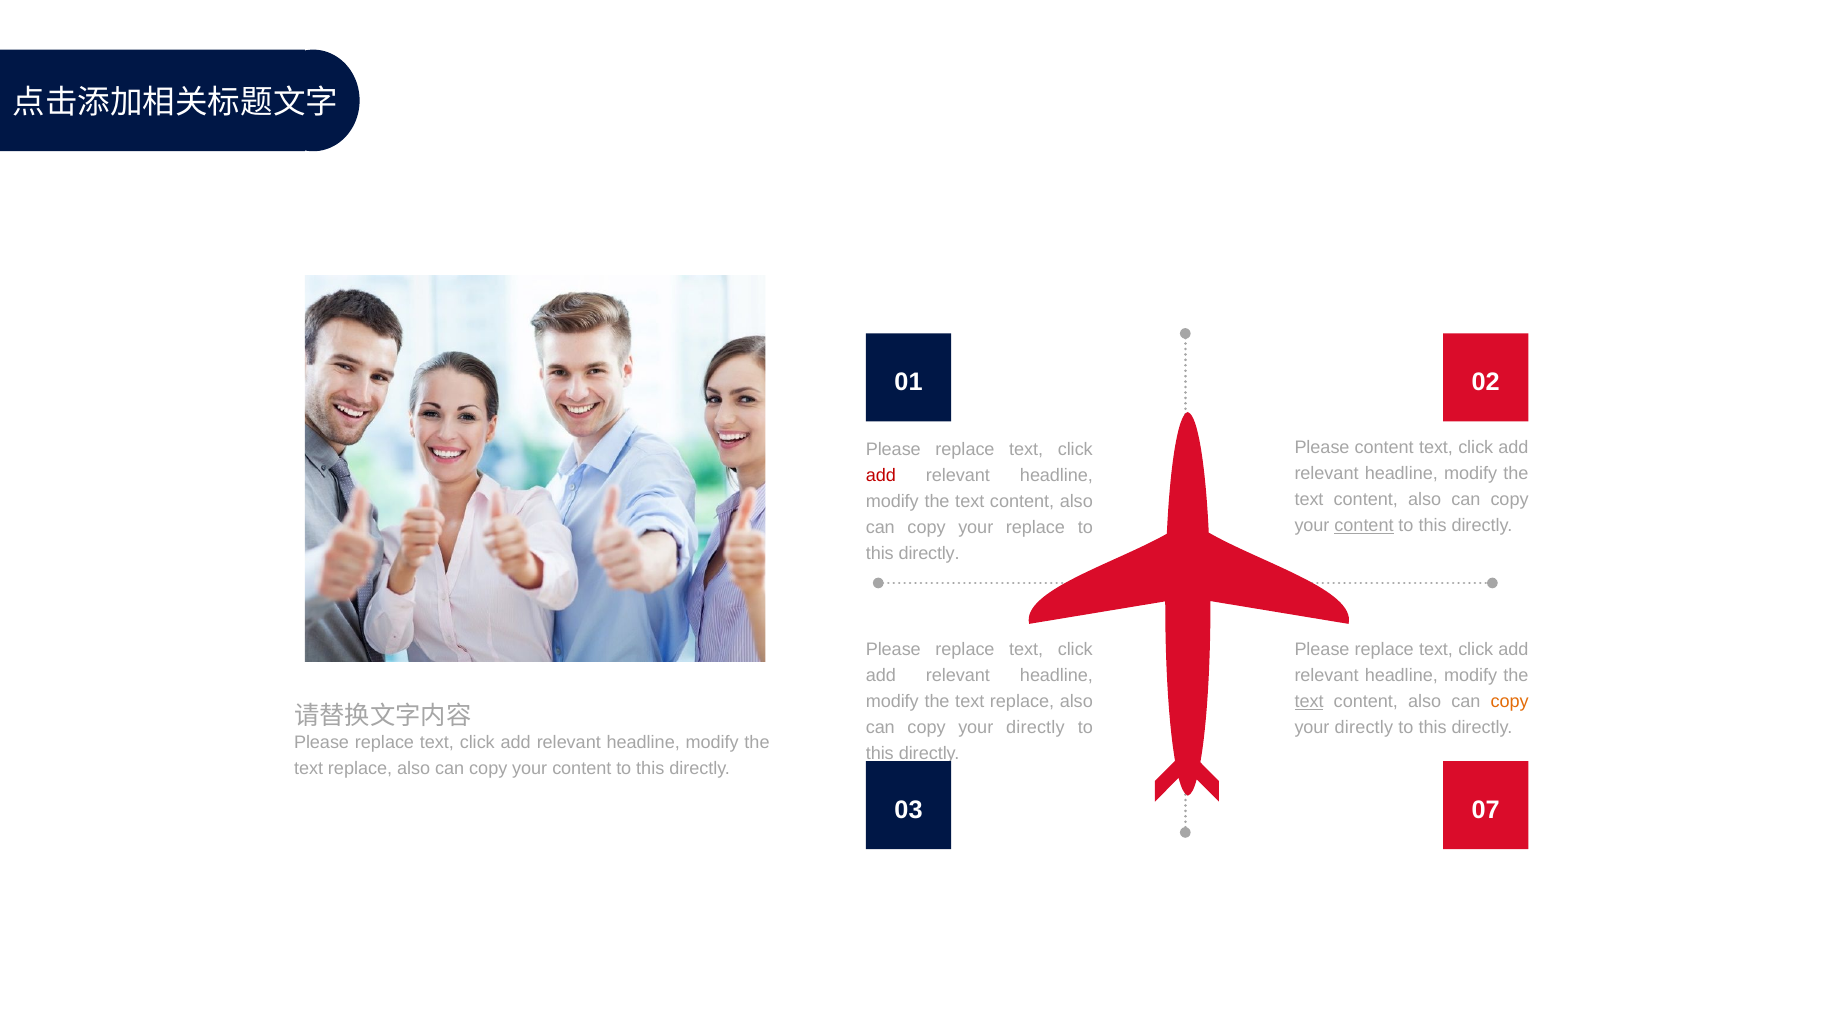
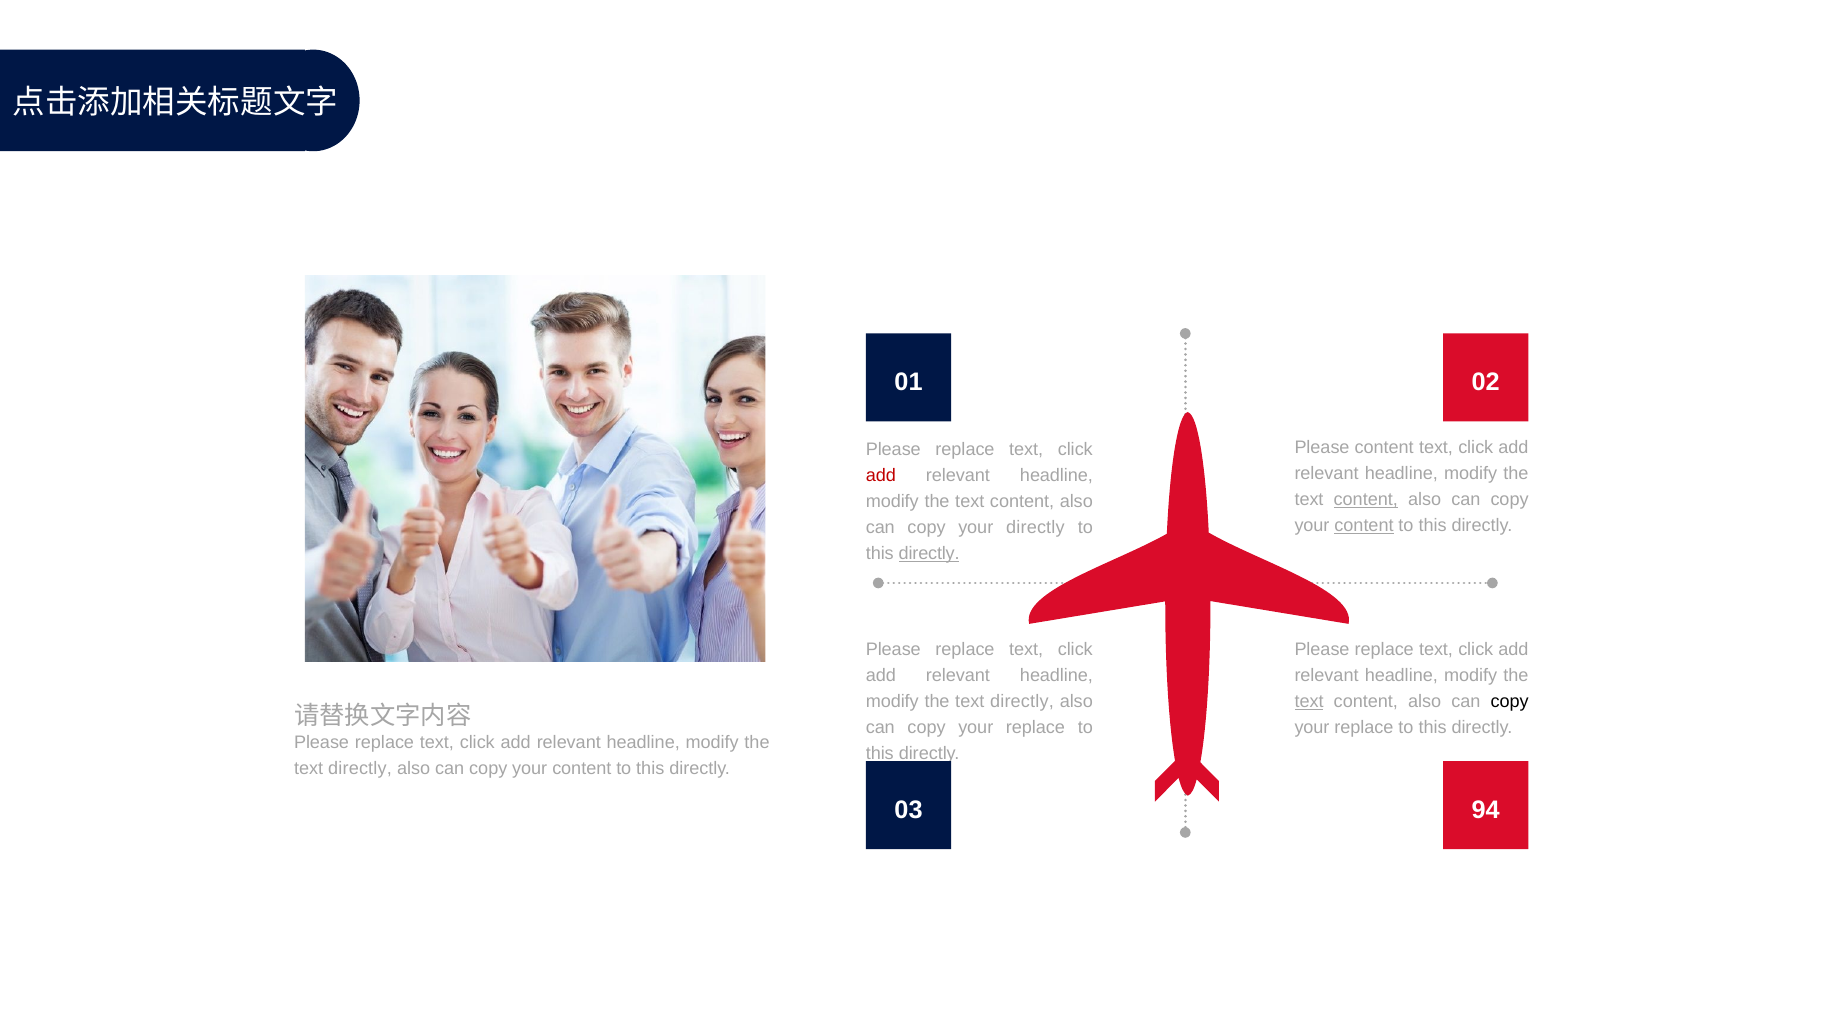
content at (1366, 499) underline: none -> present
your replace: replace -> directly
directly at (929, 553) underline: none -> present
replace at (1022, 701): replace -> directly
copy at (1510, 701) colour: orange -> black
directly at (1035, 727): directly -> replace
directly at (1364, 727): directly -> replace
replace at (360, 768): replace -> directly
07: 07 -> 94
